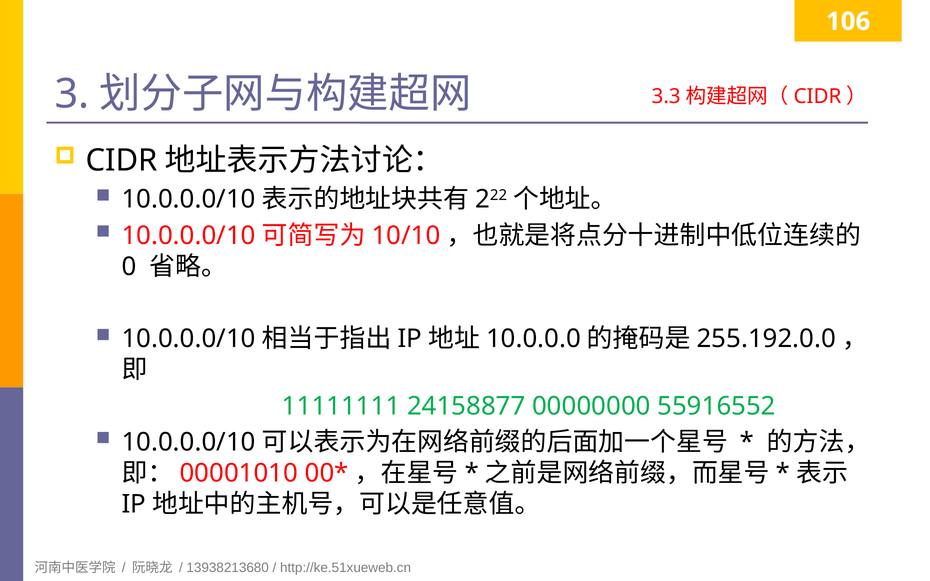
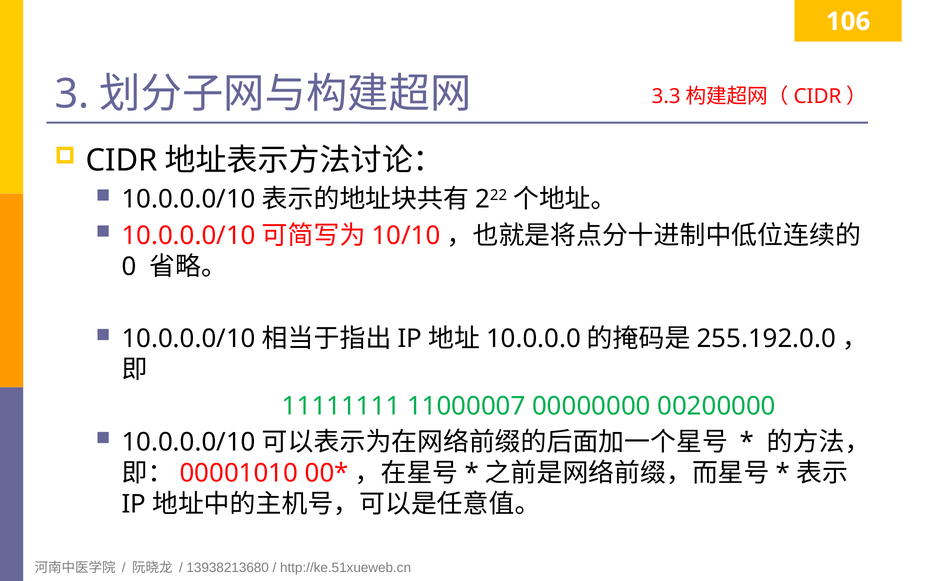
24158877: 24158877 -> 11000007
55916552: 55916552 -> 00200000
